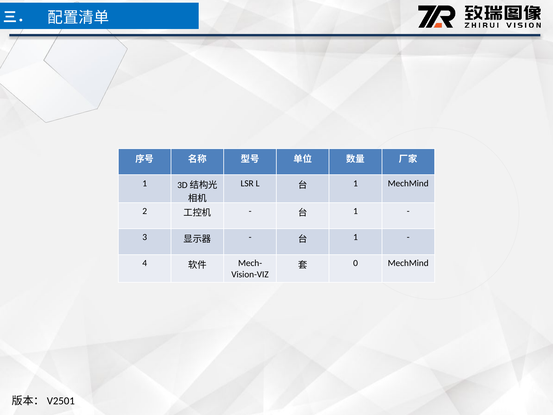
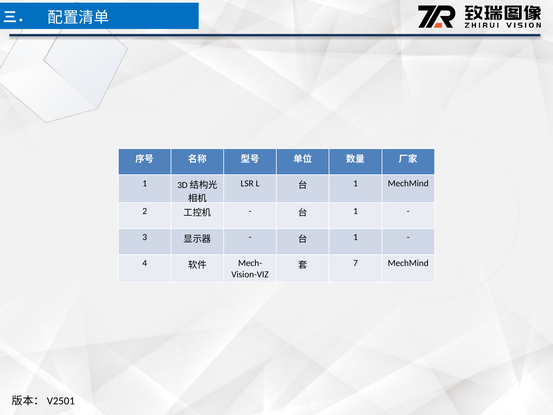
0: 0 -> 7
